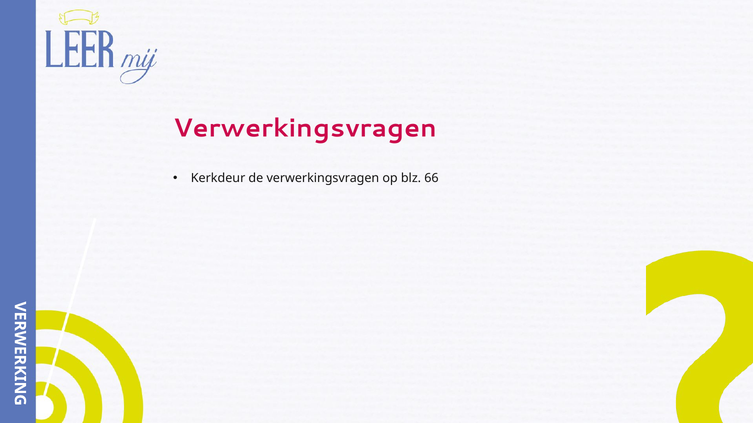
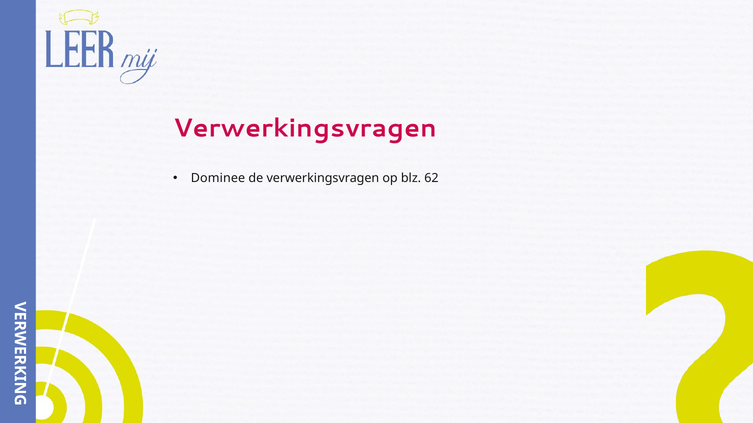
Kerkdeur: Kerkdeur -> Dominee
66: 66 -> 62
